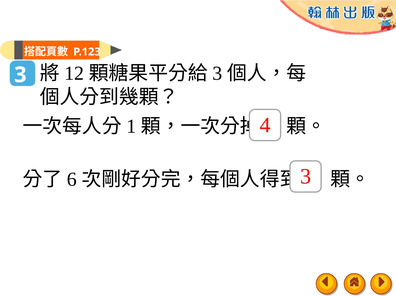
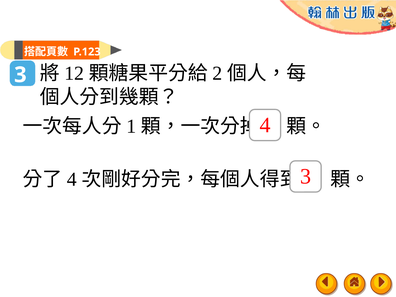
3 at (217, 73): 3 -> 2
6 at (72, 179): 6 -> 4
